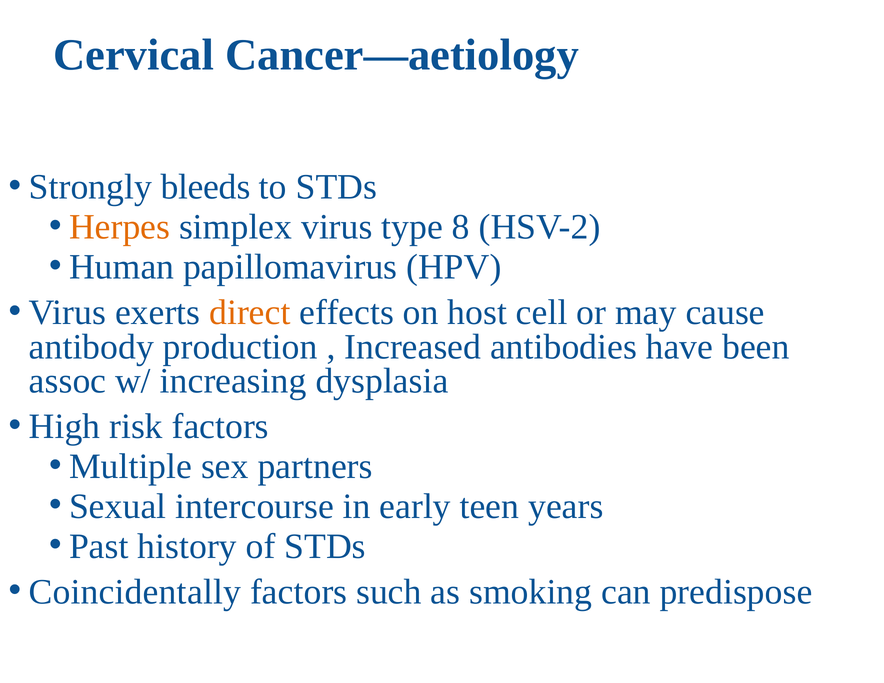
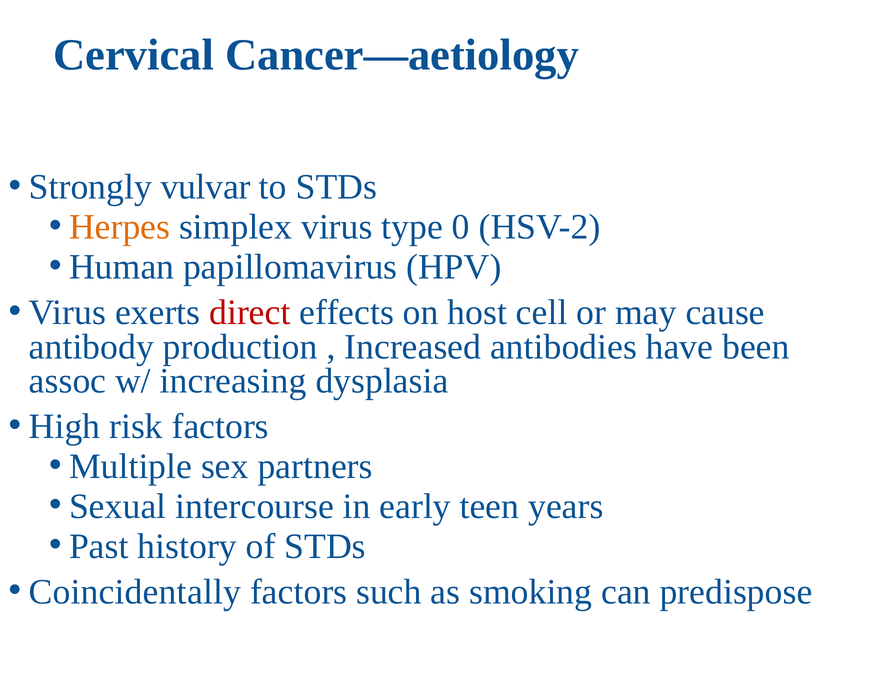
bleeds: bleeds -> vulvar
8: 8 -> 0
direct colour: orange -> red
